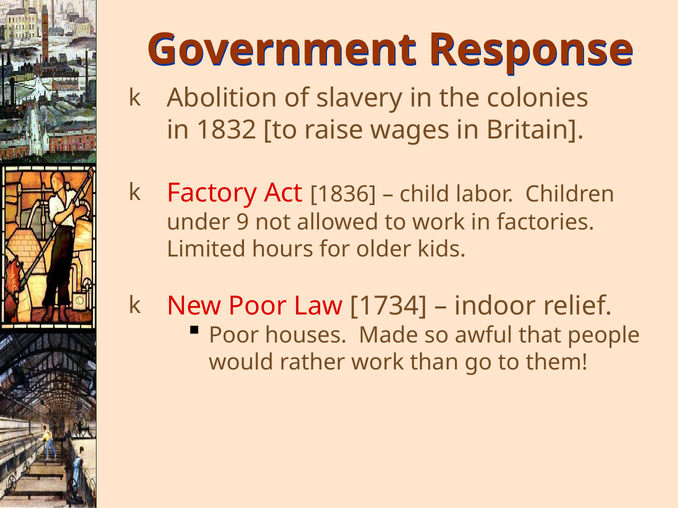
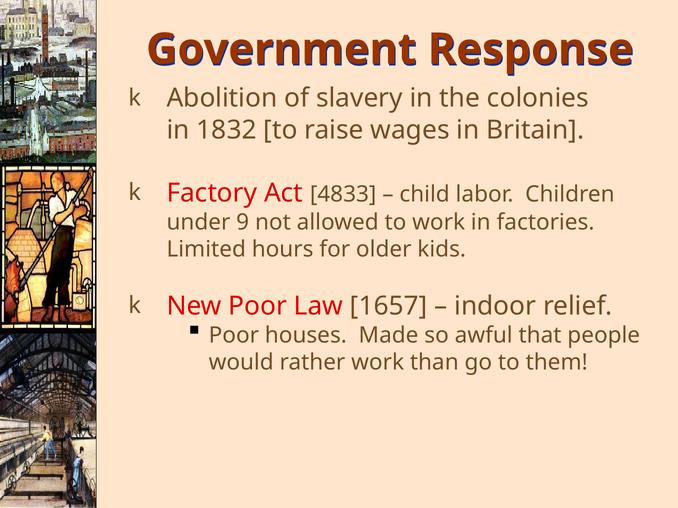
1836: 1836 -> 4833
1734: 1734 -> 1657
